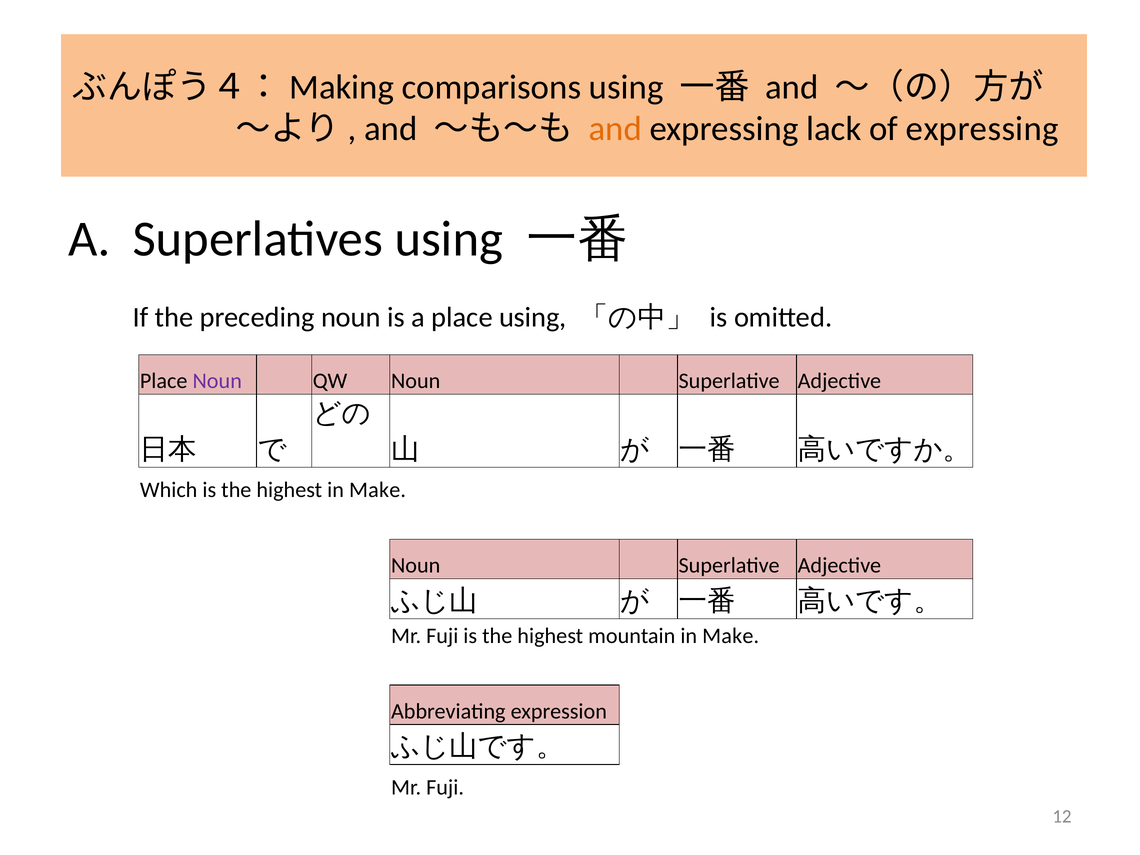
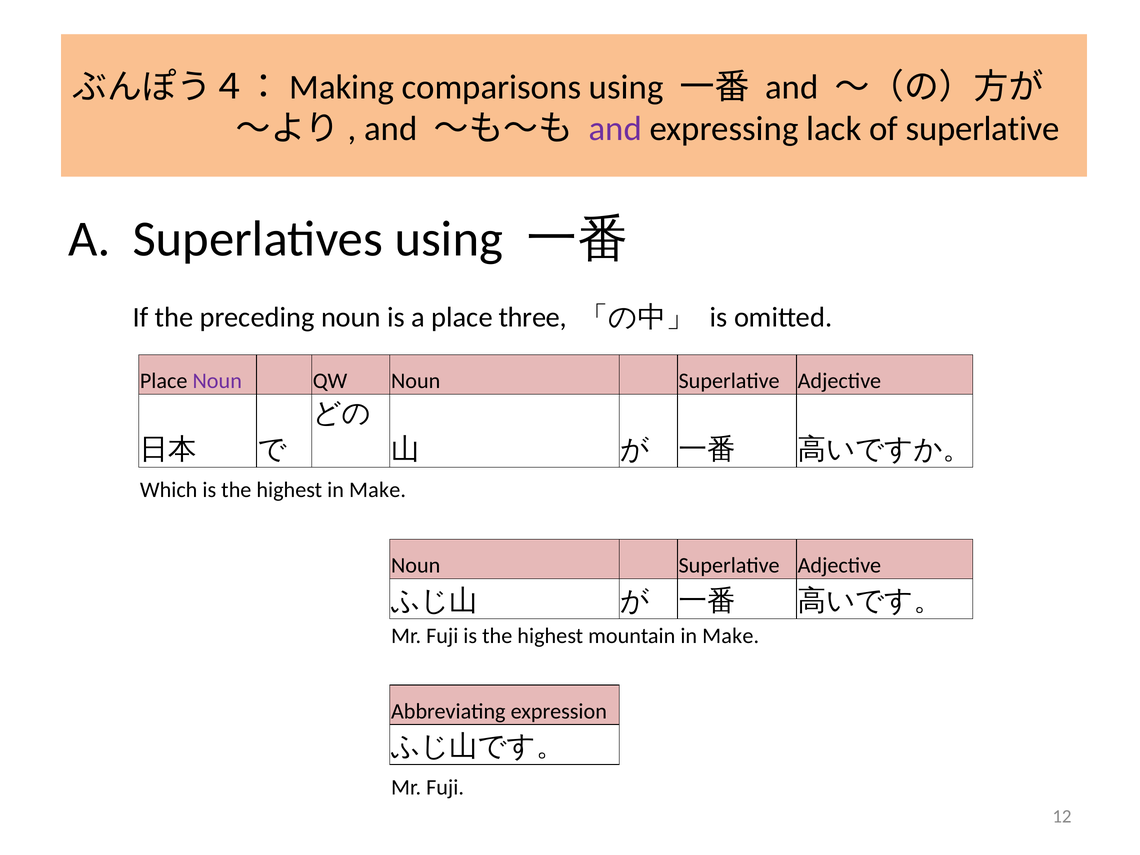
and at (615, 129) colour: orange -> purple
of expressing: expressing -> superlative
place using: using -> three
